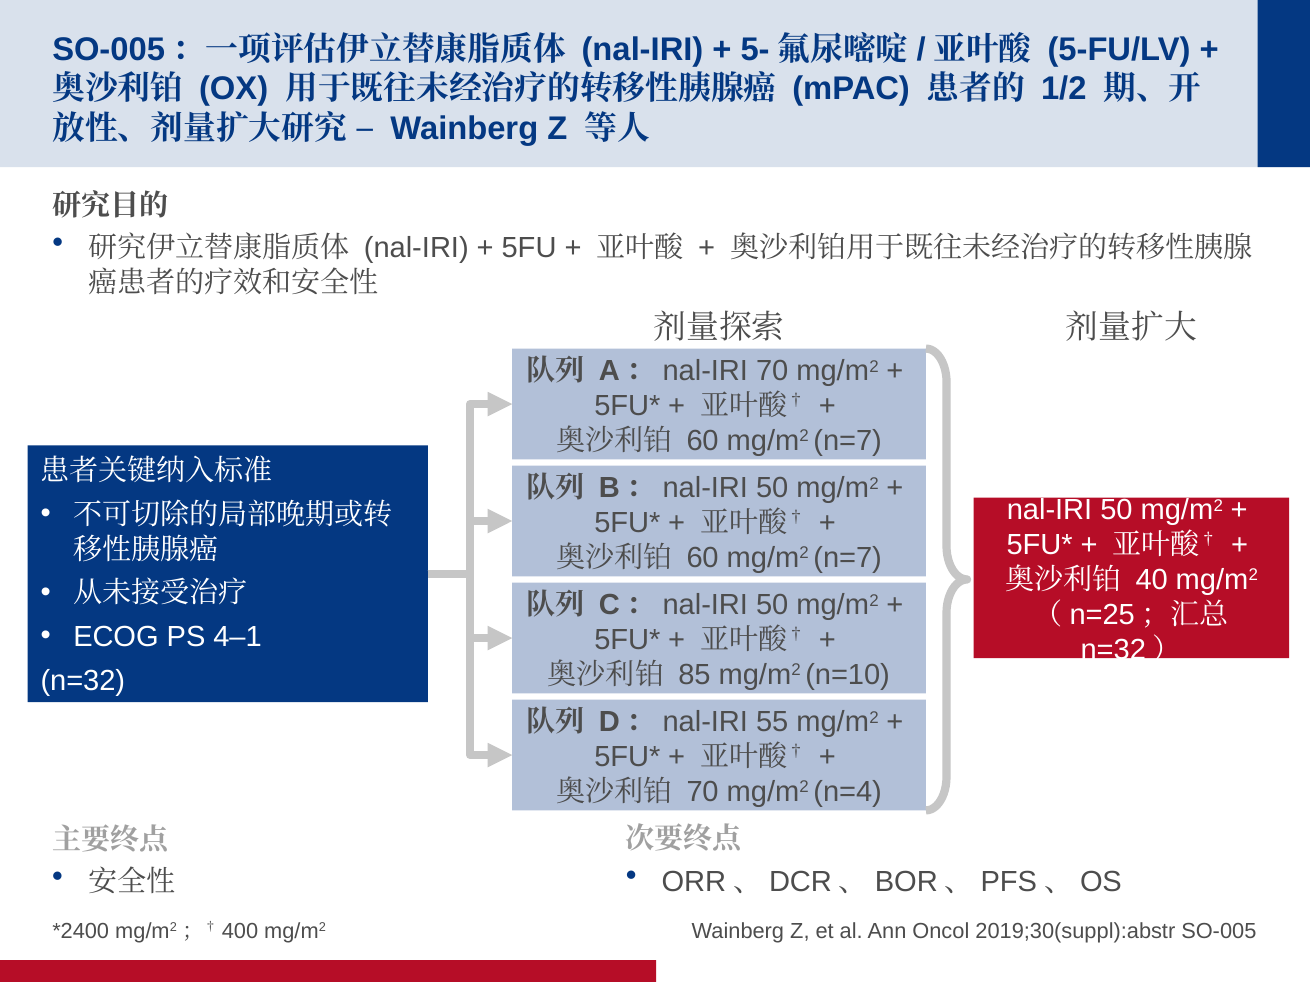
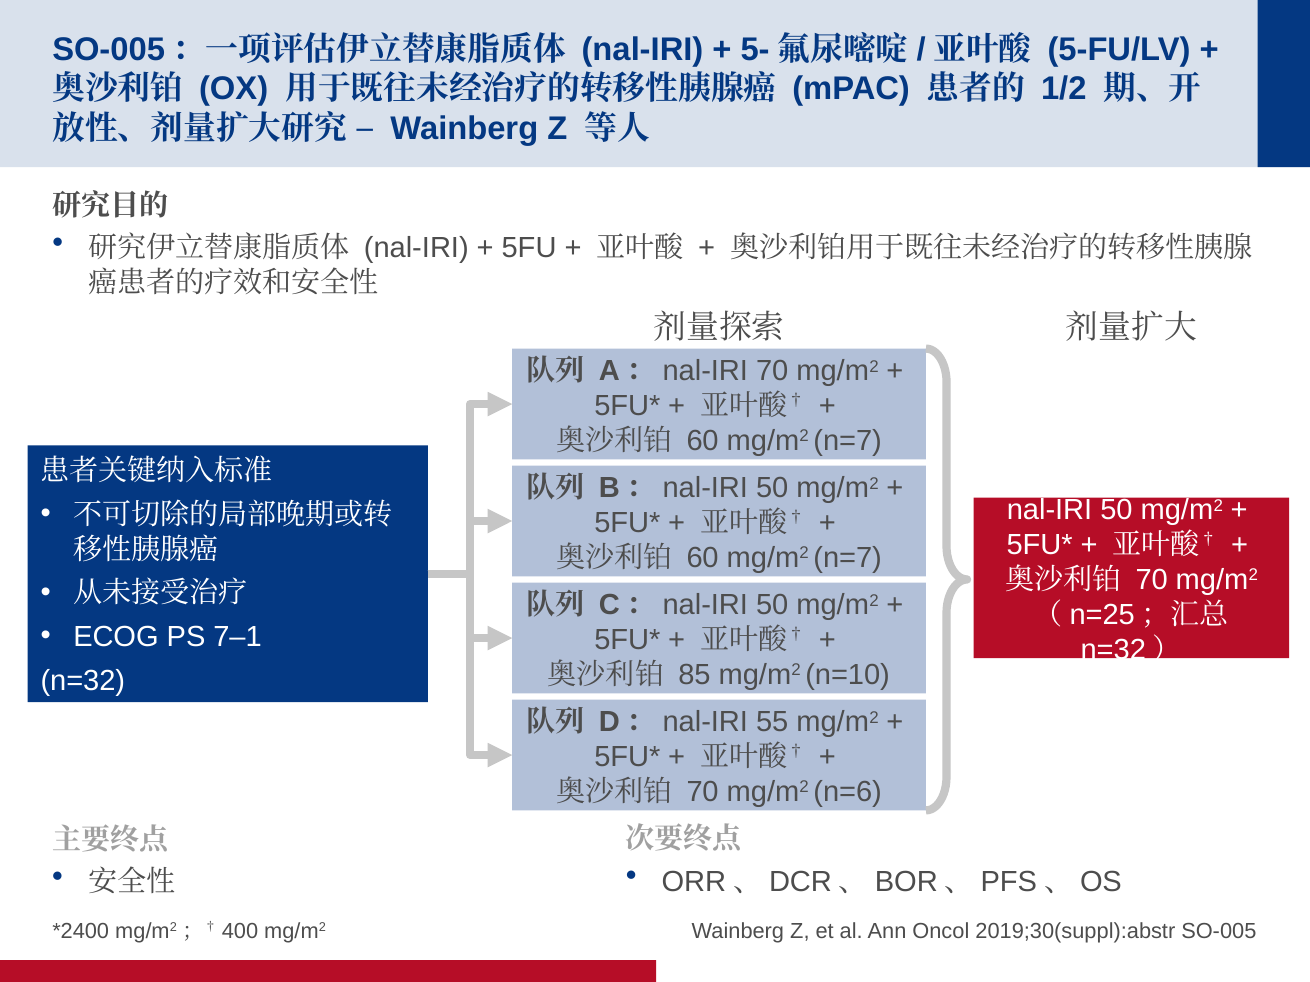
40 at (1152, 580): 40 -> 70
4–1: 4–1 -> 7–1
n=4: n=4 -> n=6
